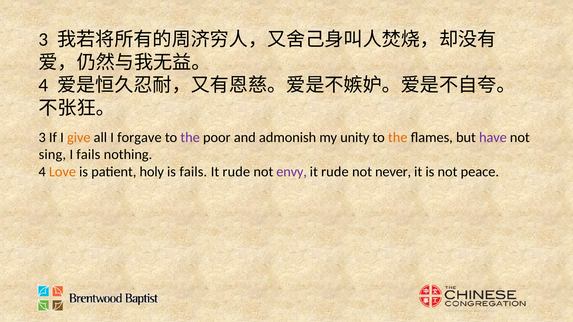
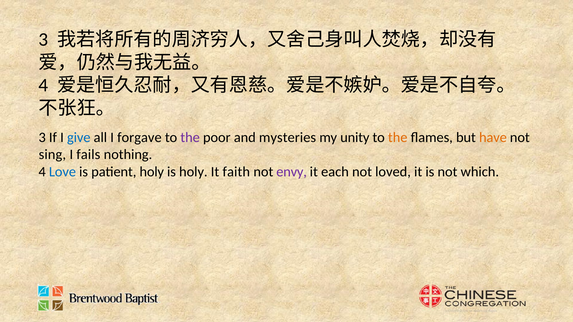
give colour: orange -> blue
admonish: admonish -> mysteries
have colour: purple -> orange
Love colour: orange -> blue
is fails: fails -> holy
rude at (236, 172): rude -> faith
rude at (335, 172): rude -> each
never: never -> loved
peace: peace -> which
